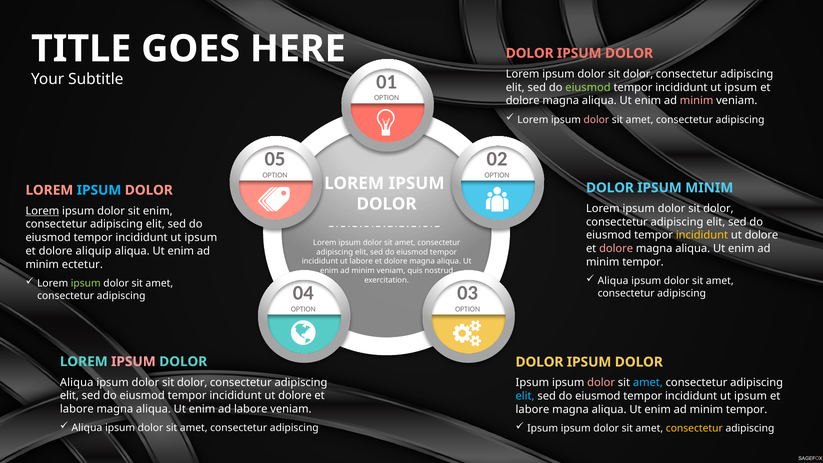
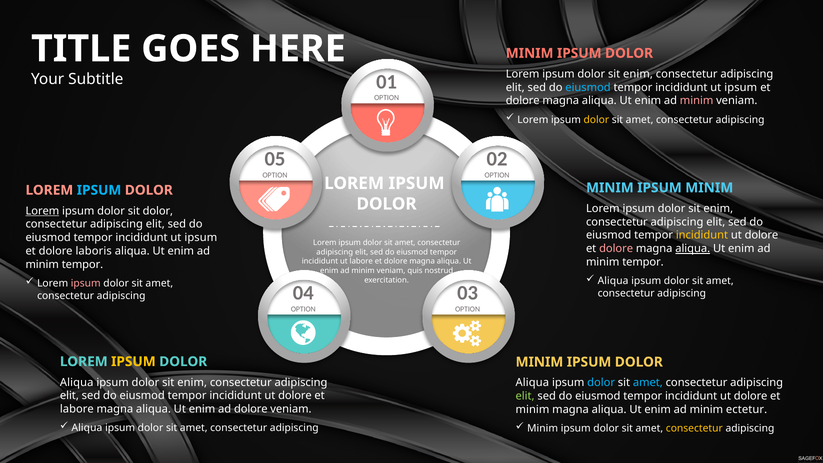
DOLOR at (530, 53): DOLOR -> MINIM
dolor at (638, 74): dolor -> enim
eiusmod at (588, 87) colour: light green -> light blue
dolor at (596, 120) colour: pink -> yellow
DOLOR at (610, 188): DOLOR -> MINIM
dolor at (718, 208): dolor -> enim
sit enim: enim -> dolor
aliqua at (693, 249) underline: none -> present
aliquip: aliquip -> laboris
ectetur at (82, 264): ectetur -> tempor
ipsum at (86, 283) colour: light green -> pink
IPSUM at (133, 362) colour: pink -> yellow
DOLOR at (539, 362): DOLOR -> MINIM
dolor at (192, 382): dolor -> enim
Ipsum at (532, 383): Ipsum -> Aliqua
dolor at (601, 383) colour: pink -> light blue
elit at (525, 396) colour: light blue -> light green
ipsum at (751, 396): ipsum -> dolore
ad labore: labore -> dolore
labore at (532, 409): labore -> minim
tempor at (747, 409): tempor -> ectetur
Ipsum at (543, 428): Ipsum -> Minim
